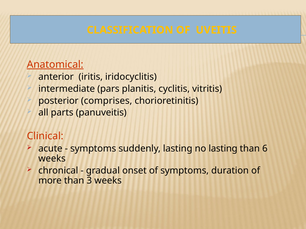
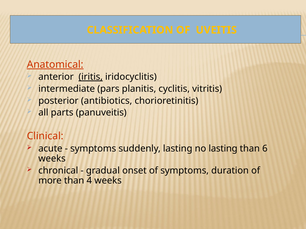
iritis underline: none -> present
comprises: comprises -> antibiotics
3: 3 -> 4
